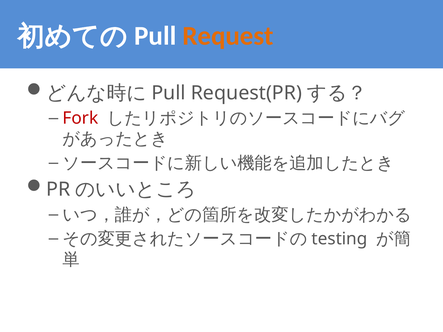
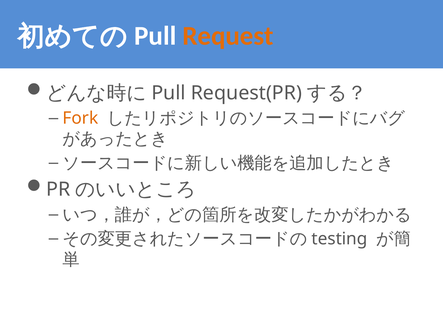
Fork colour: red -> orange
